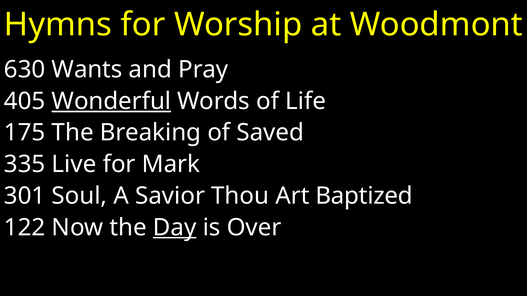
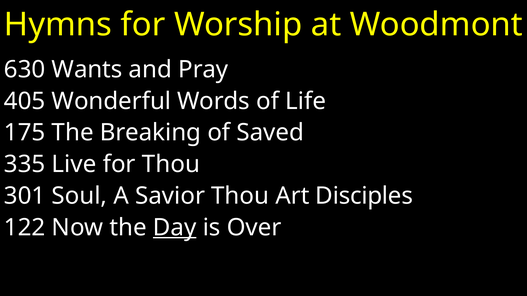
Wonderful underline: present -> none
for Mark: Mark -> Thou
Baptized: Baptized -> Disciples
